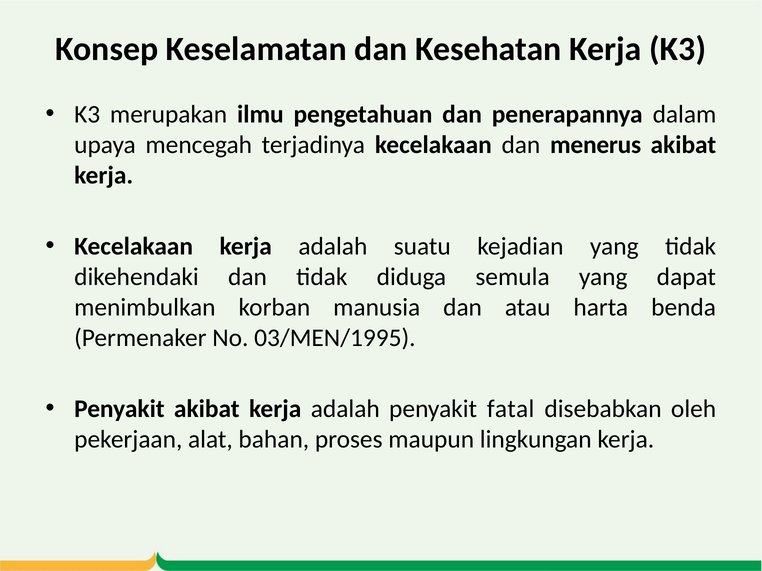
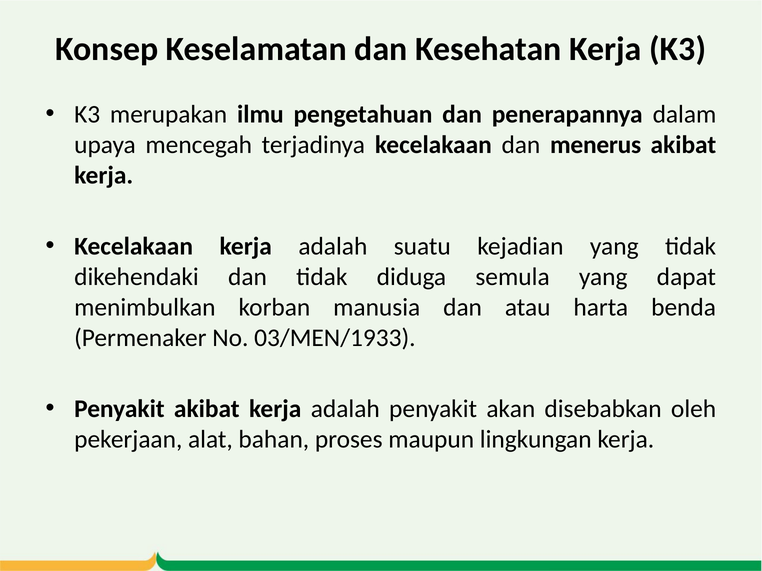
03/MEN/1995: 03/MEN/1995 -> 03/MEN/1933
fatal: fatal -> akan
